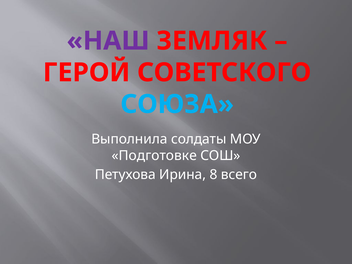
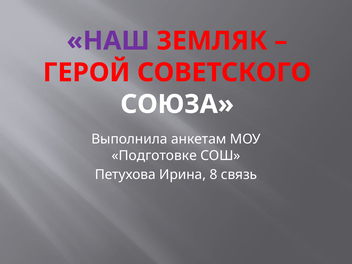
СОЮЗА colour: light blue -> white
солдаты: солдаты -> анкетам
всего: всего -> связь
